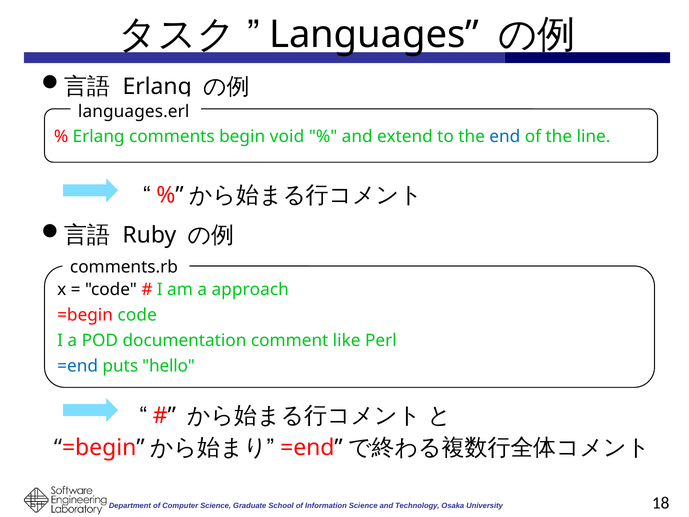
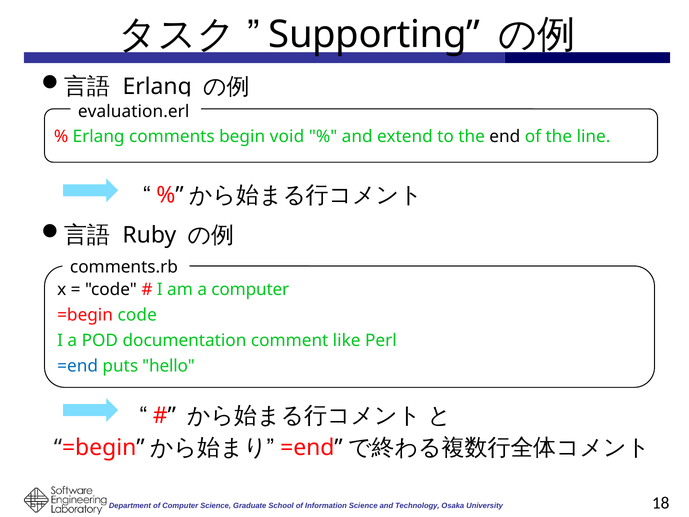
Languages: Languages -> Supporting
languages.erl: languages.erl -> evaluation.erl
end colour: blue -> black
a approach: approach -> computer
